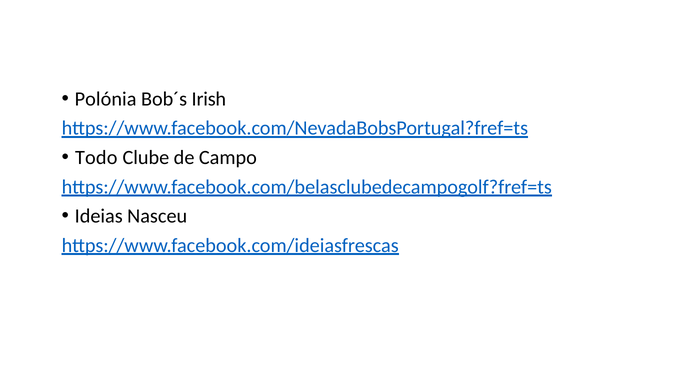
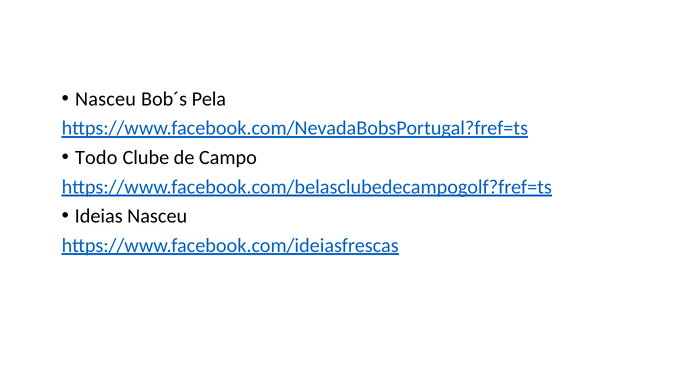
Polónia at (106, 99): Polónia -> Nasceu
Irish: Irish -> Pela
